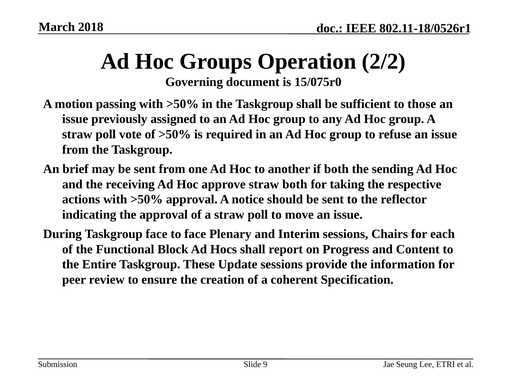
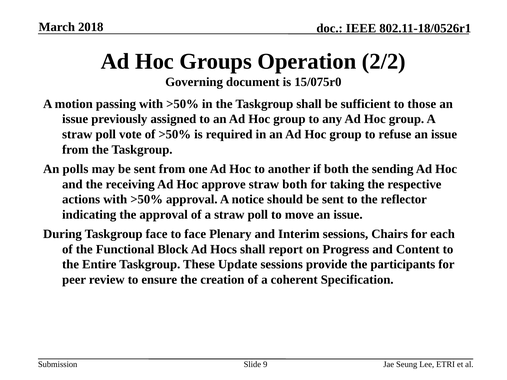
brief: brief -> polls
information: information -> participants
